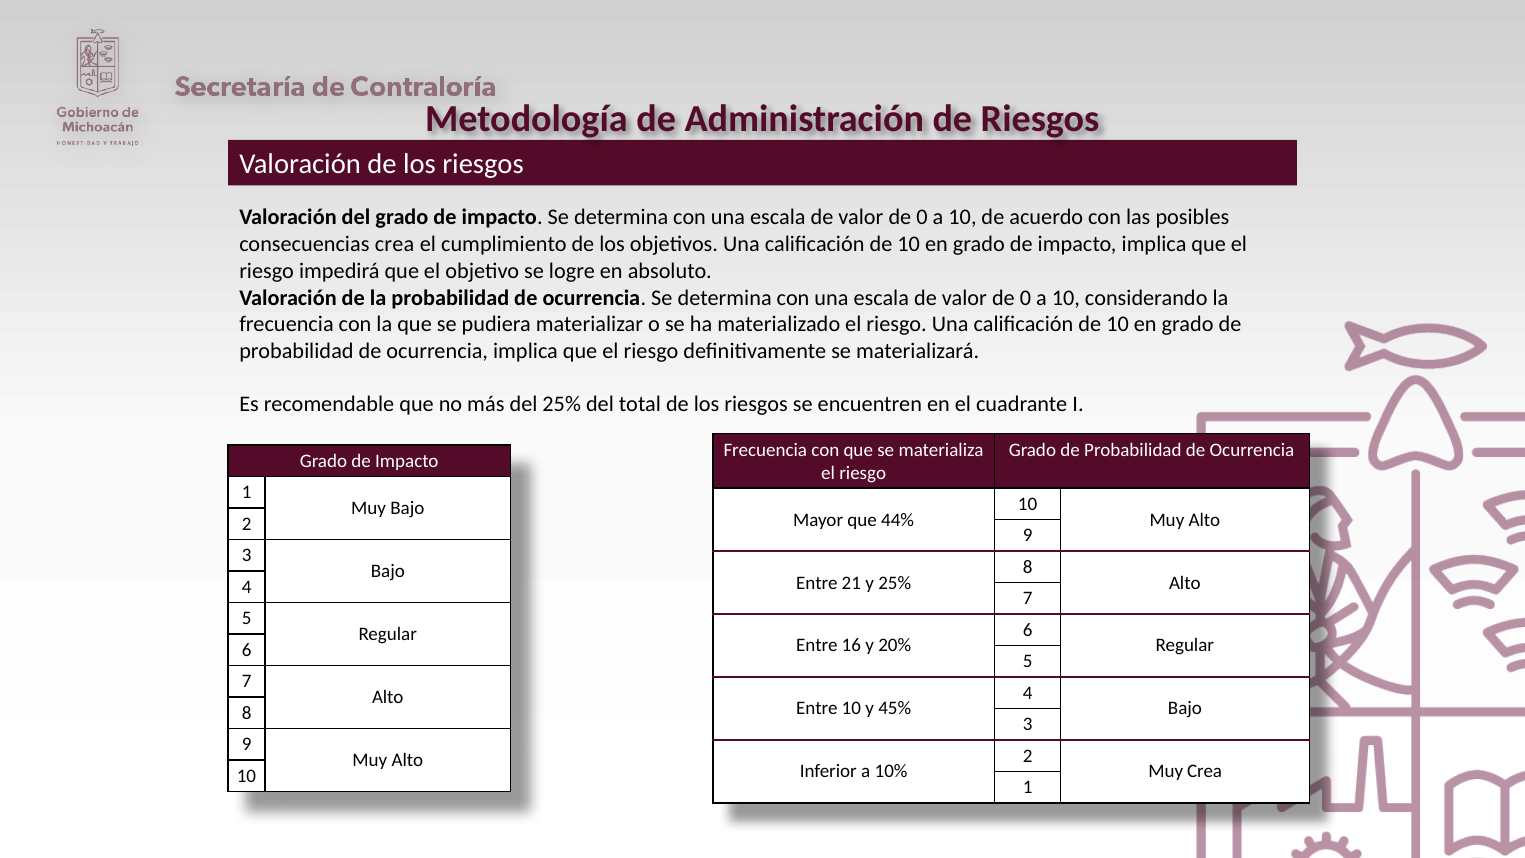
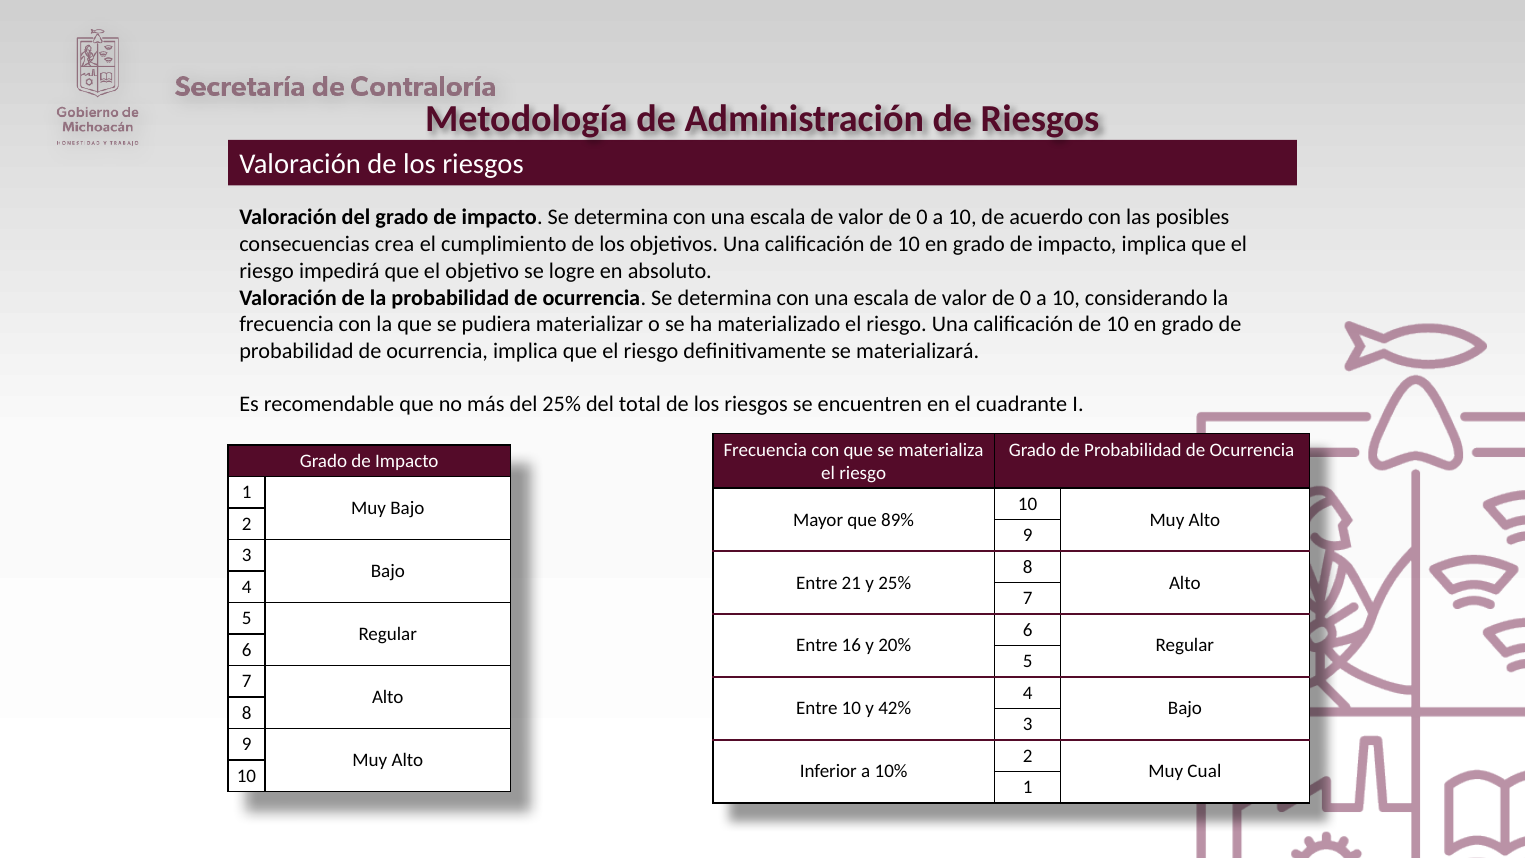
44%: 44% -> 89%
45%: 45% -> 42%
Muy Crea: Crea -> Cual
